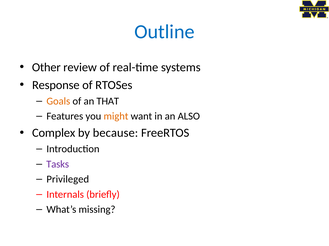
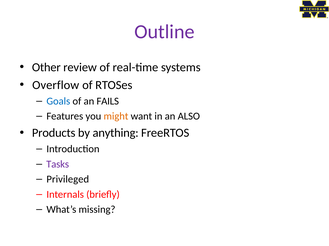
Outline colour: blue -> purple
Response: Response -> Overflow
Goals colour: orange -> blue
THAT: THAT -> FAILS
Complex: Complex -> Products
because: because -> anything
